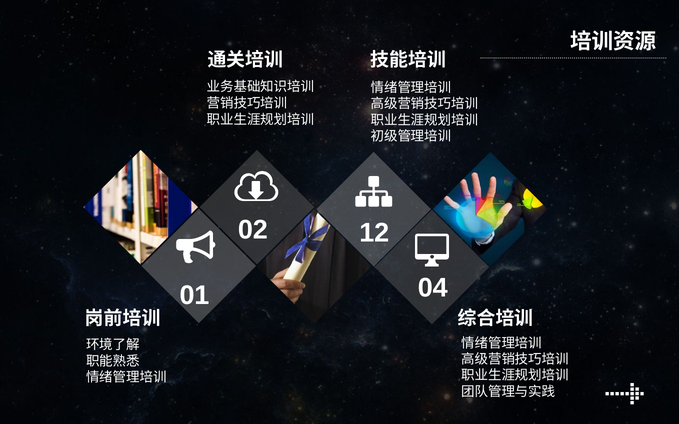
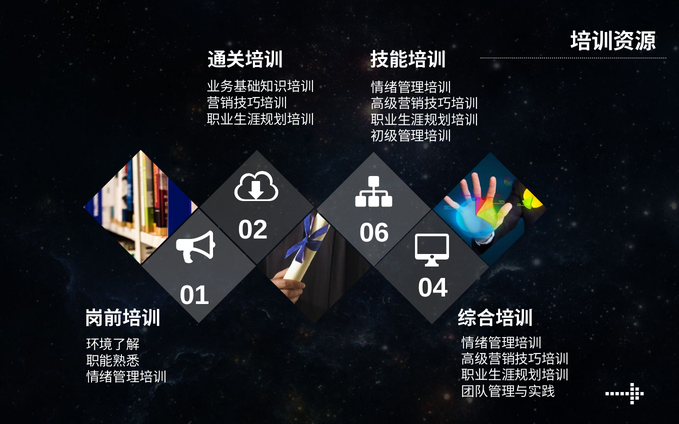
12: 12 -> 06
